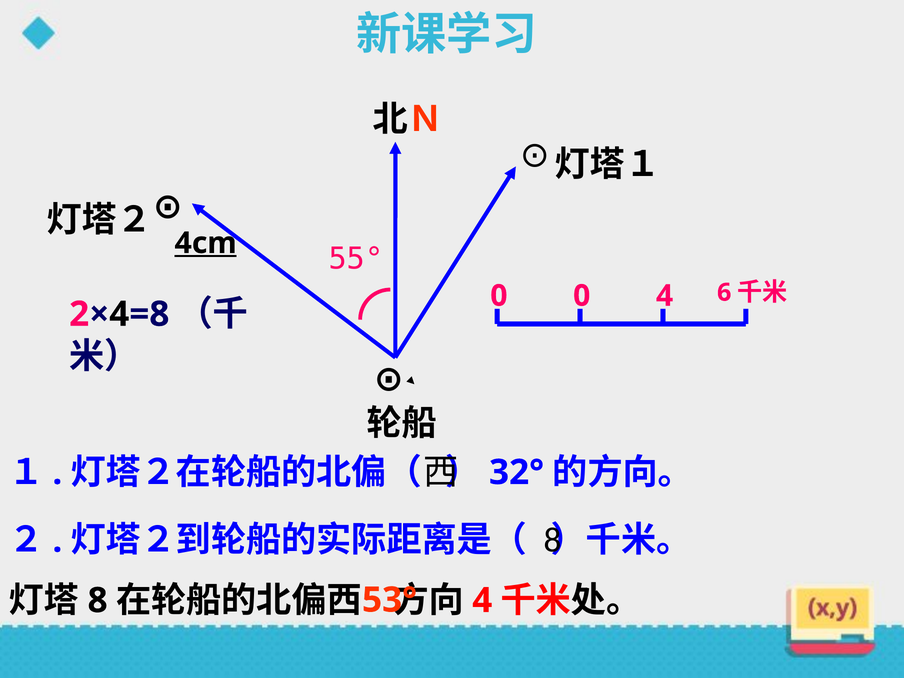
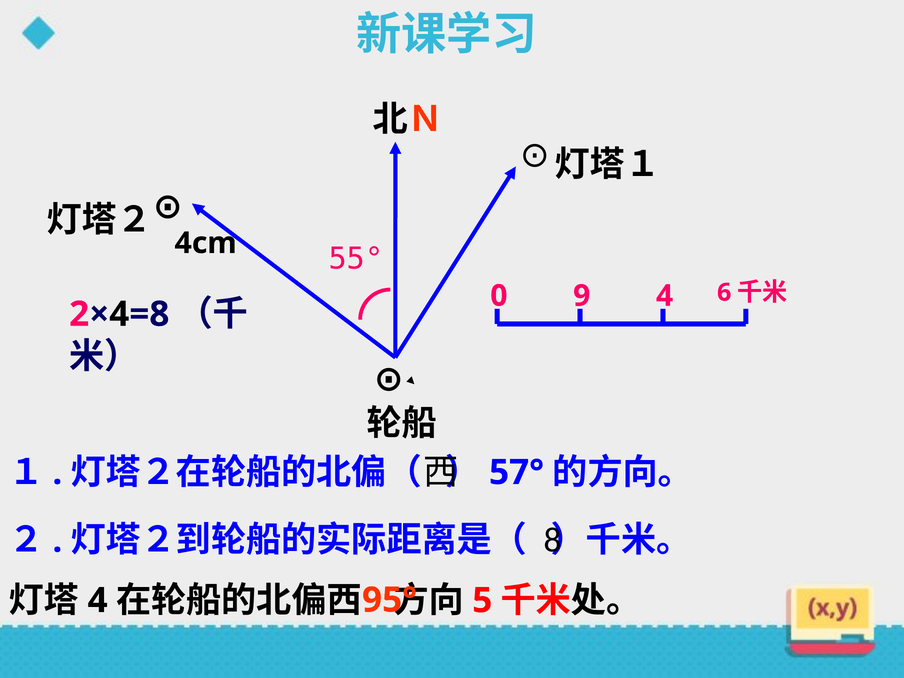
4cm underline: present -> none
0 0: 0 -> 9
32°: 32° -> 57°
8 at (98, 601): 8 -> 4
4 at (482, 601): 4 -> 5
53°: 53° -> 95°
